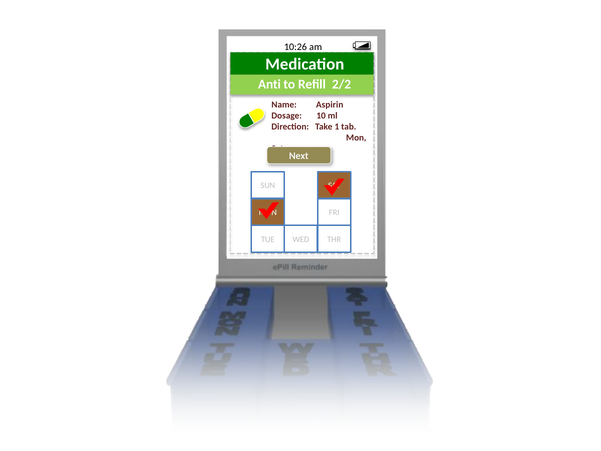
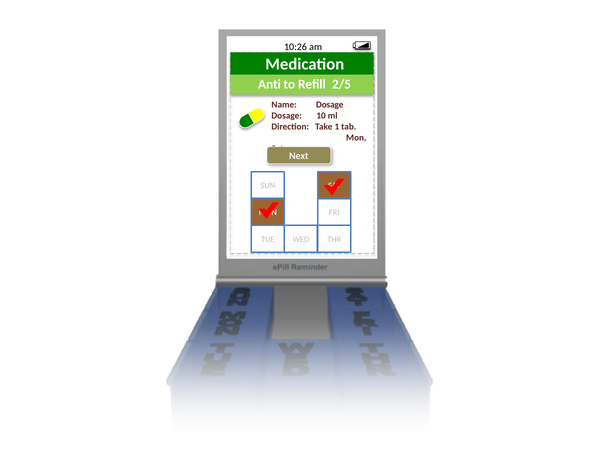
2/2: 2/2 -> 2/5
Name Aspirin: Aspirin -> Dosage
